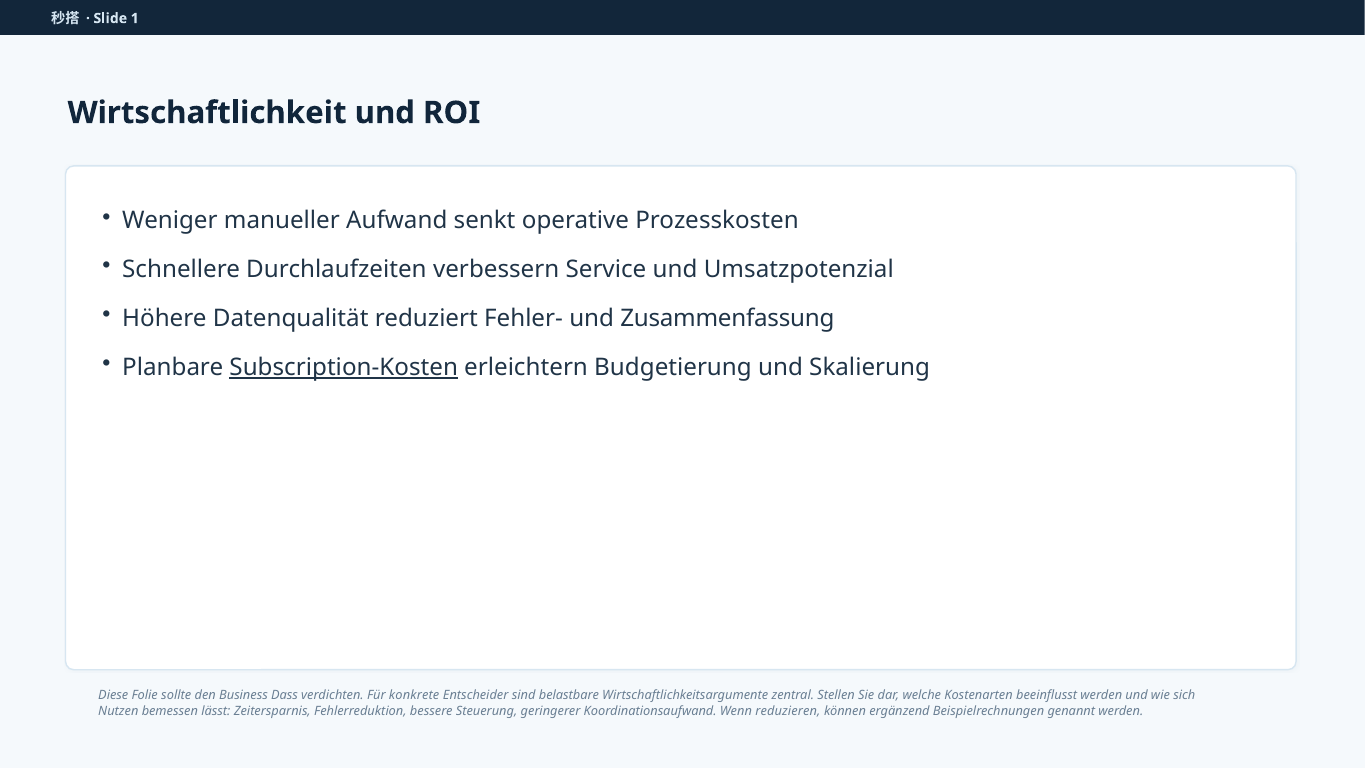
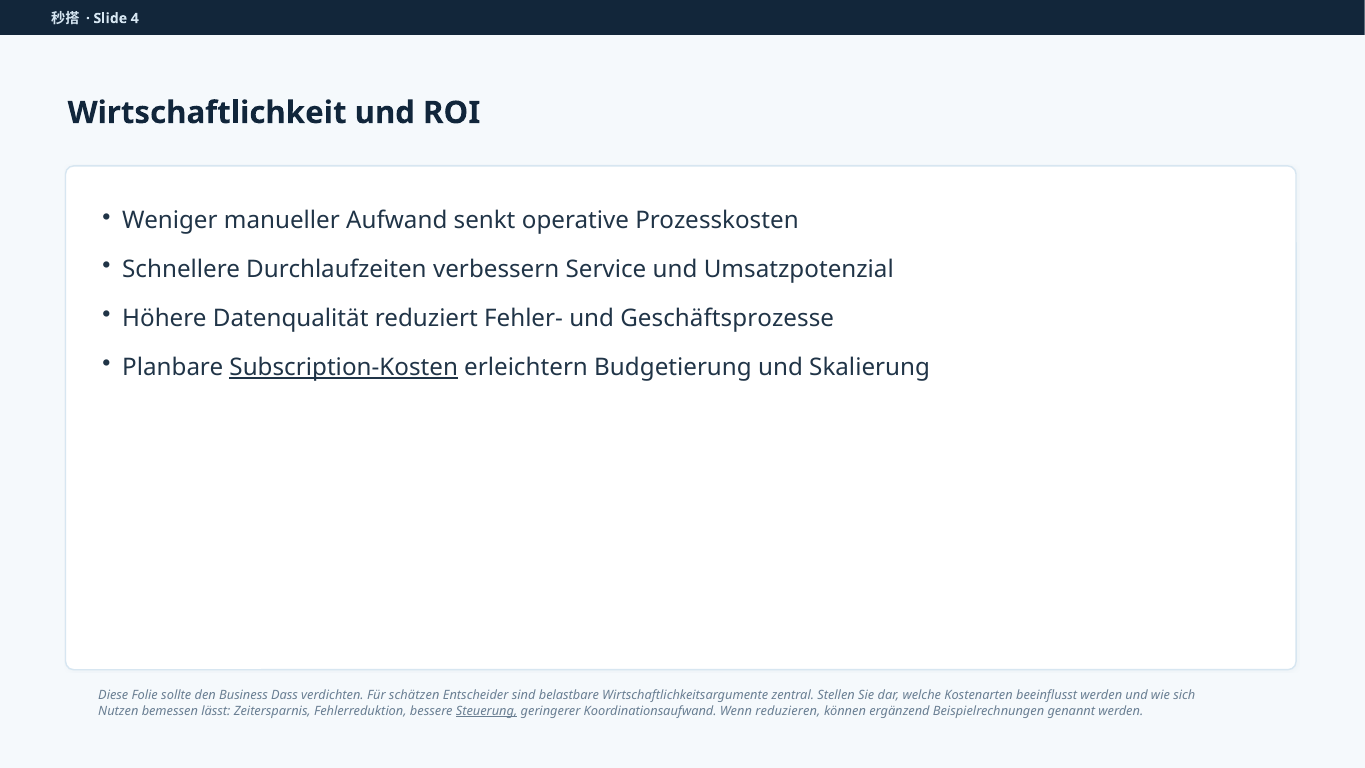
1: 1 -> 4
Zusammenfassung: Zusammenfassung -> Geschäftsprozesse
konkrete: konkrete -> schätzen
Steuerung underline: none -> present
